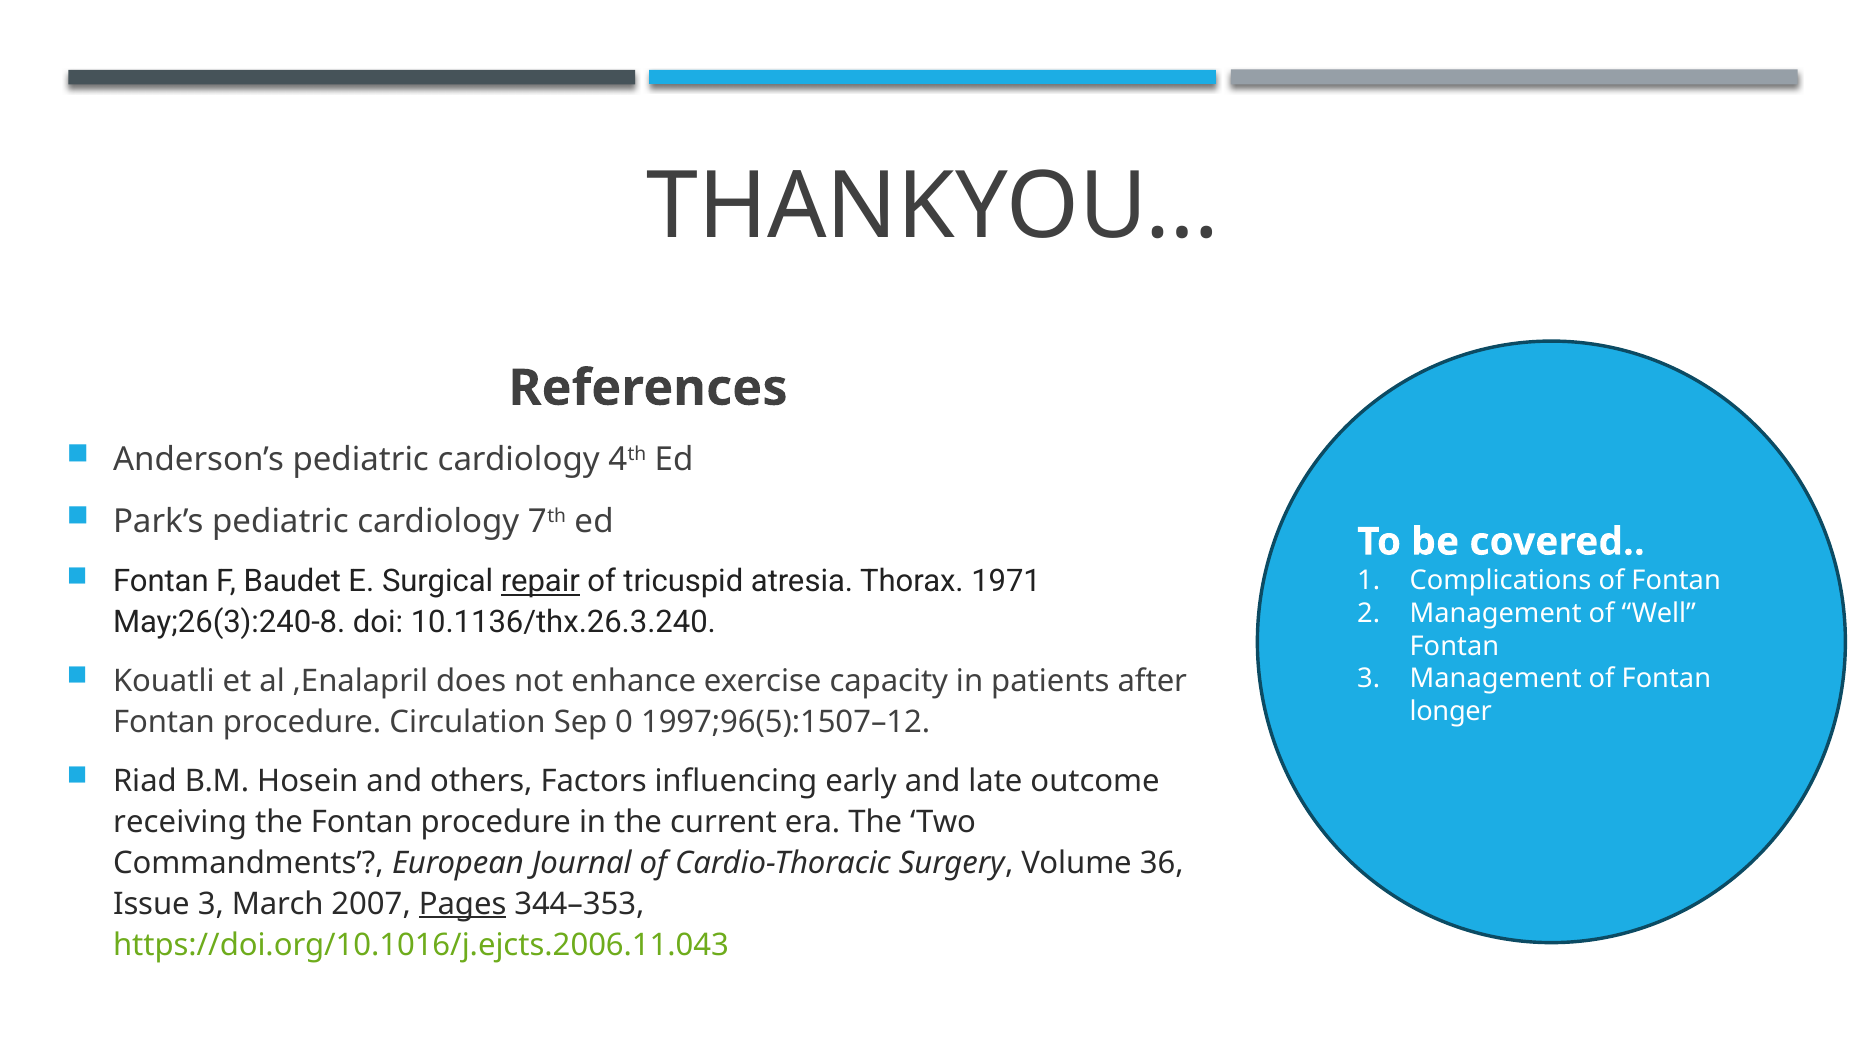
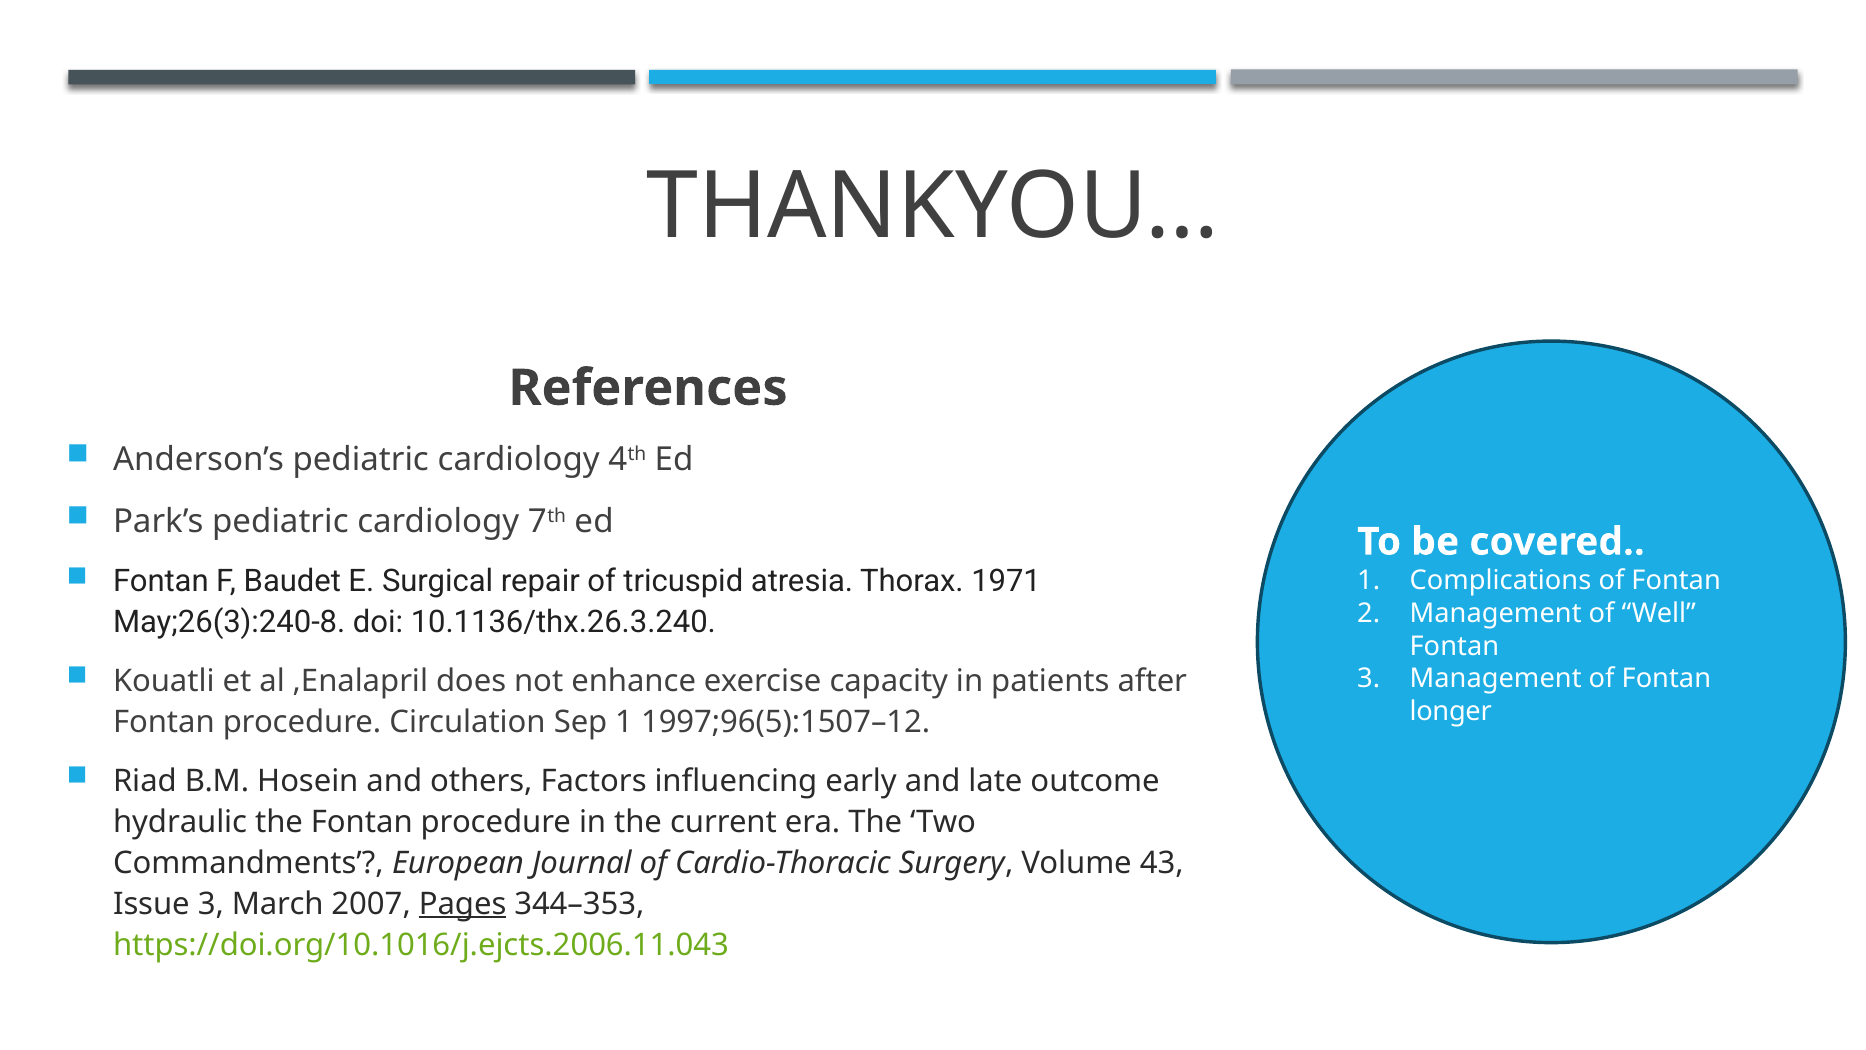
repair underline: present -> none
Sep 0: 0 -> 1
receiving: receiving -> hydraulic
36: 36 -> 43
